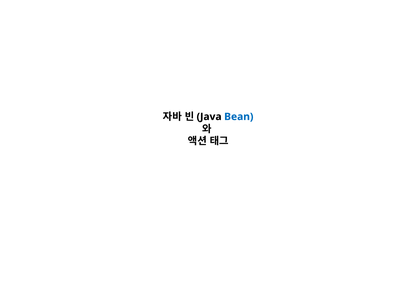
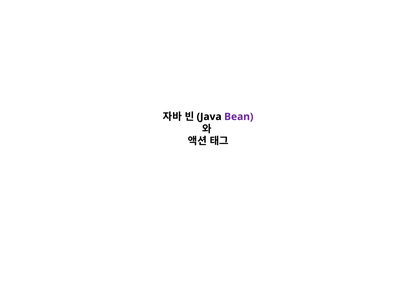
Bean colour: blue -> purple
